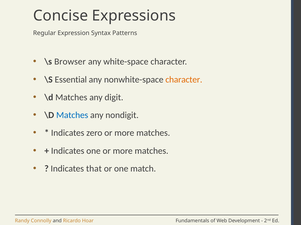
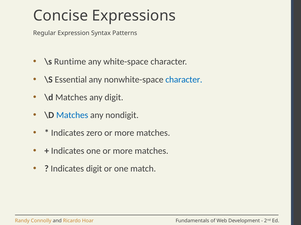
Browser: Browser -> Runtime
character at (184, 80) colour: orange -> blue
Indicates that: that -> digit
